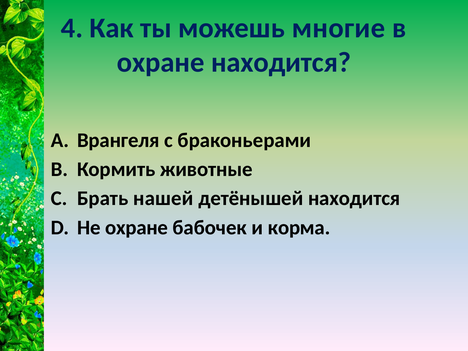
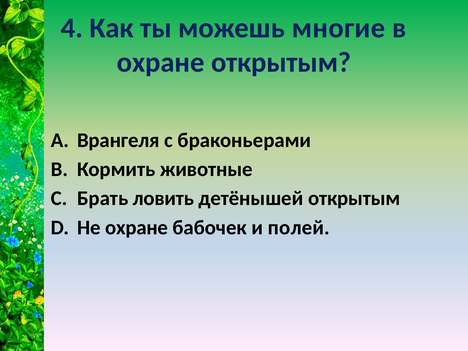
охране находится: находится -> открытым
нашей: нашей -> ловить
детёнышей находится: находится -> открытым
корма: корма -> полей
